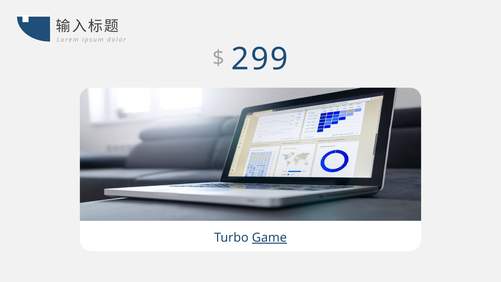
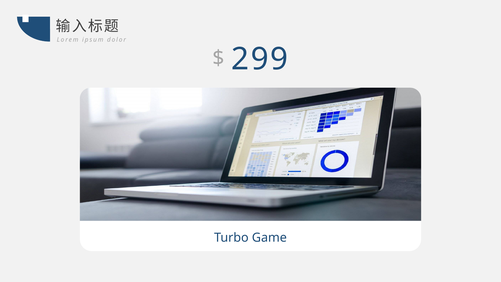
Game underline: present -> none
